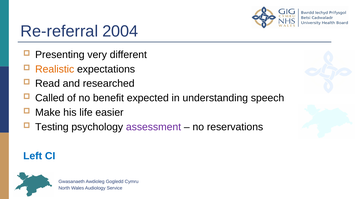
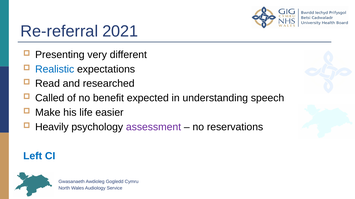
2004: 2004 -> 2021
Realistic colour: orange -> blue
Testing: Testing -> Heavily
